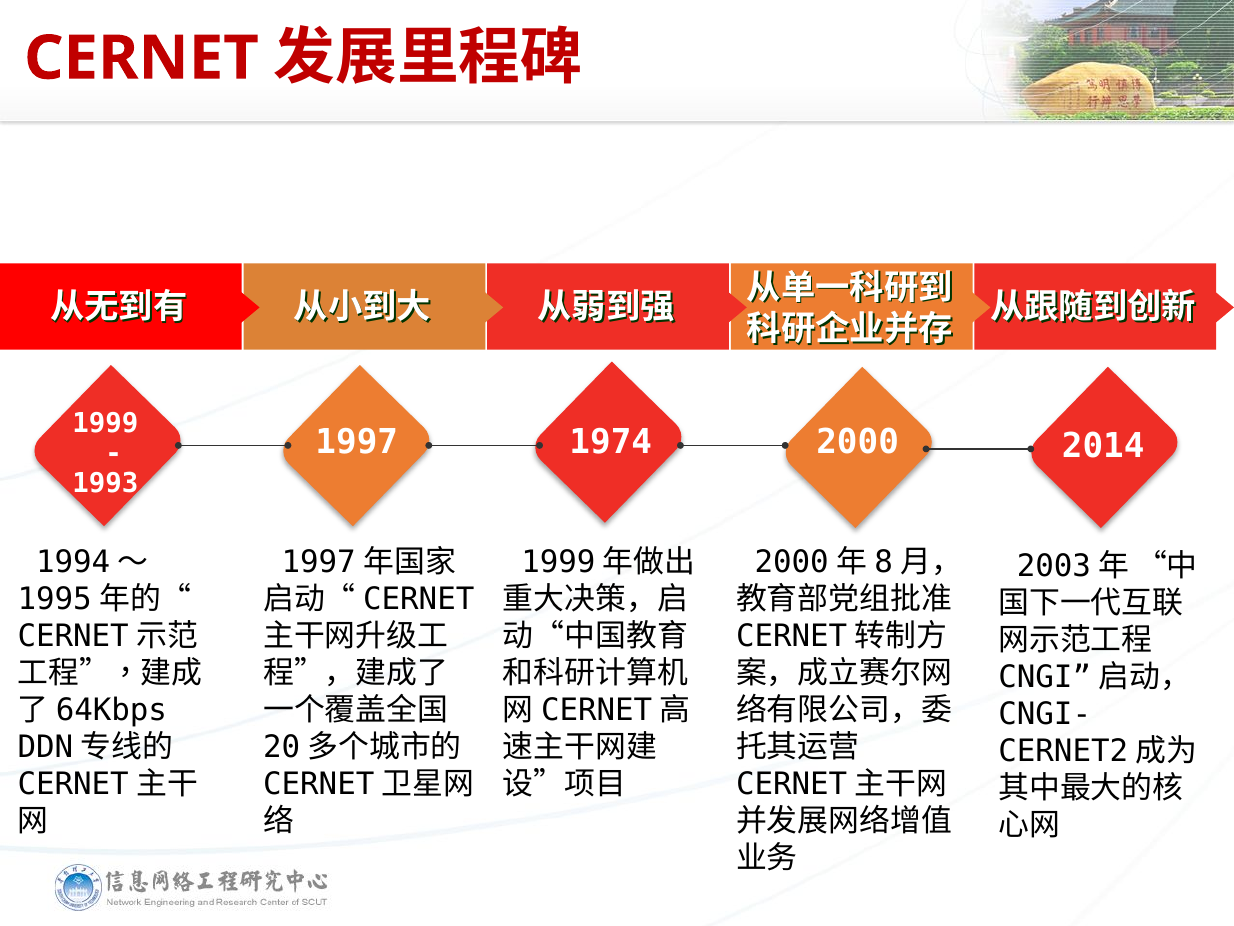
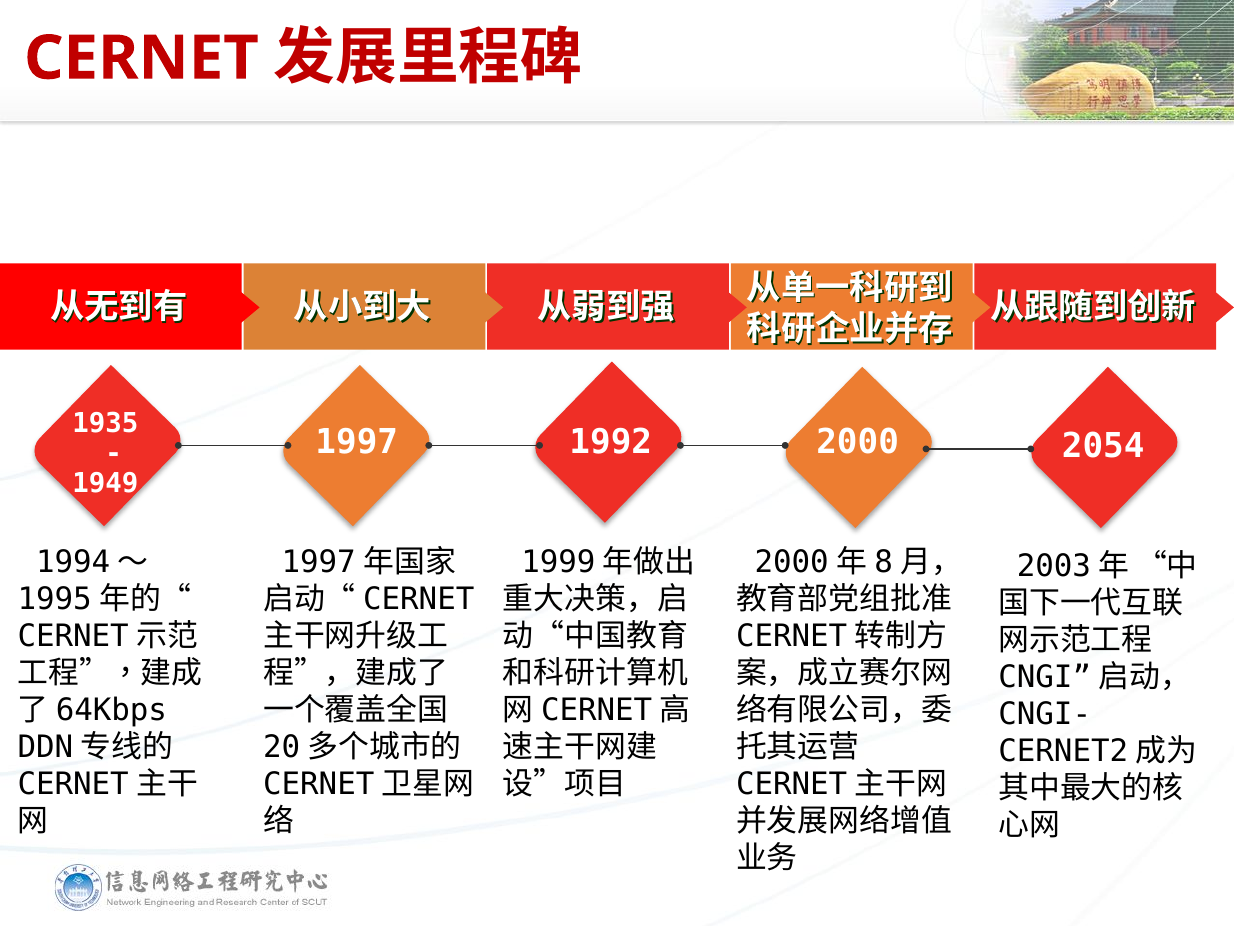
1999: 1999 -> 1935
1974: 1974 -> 1992
2014: 2014 -> 2054
1993: 1993 -> 1949
